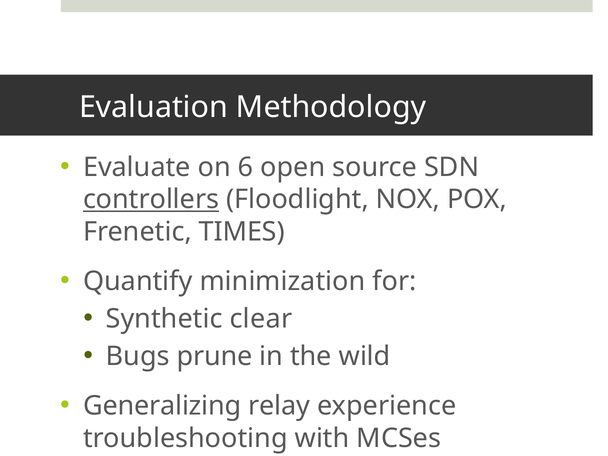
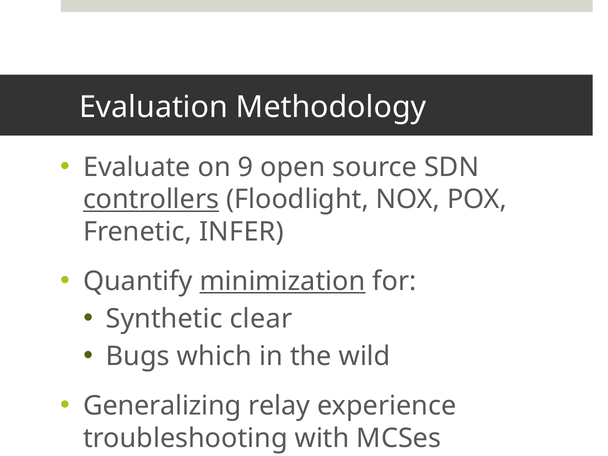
6: 6 -> 9
TIMES: TIMES -> INFER
minimization underline: none -> present
prune: prune -> which
